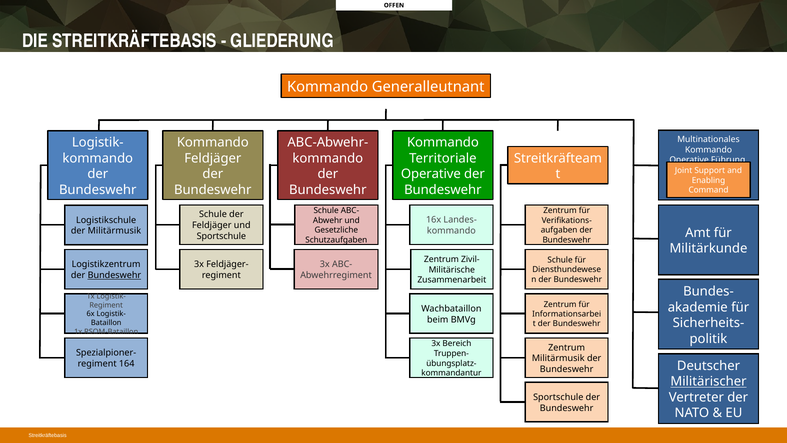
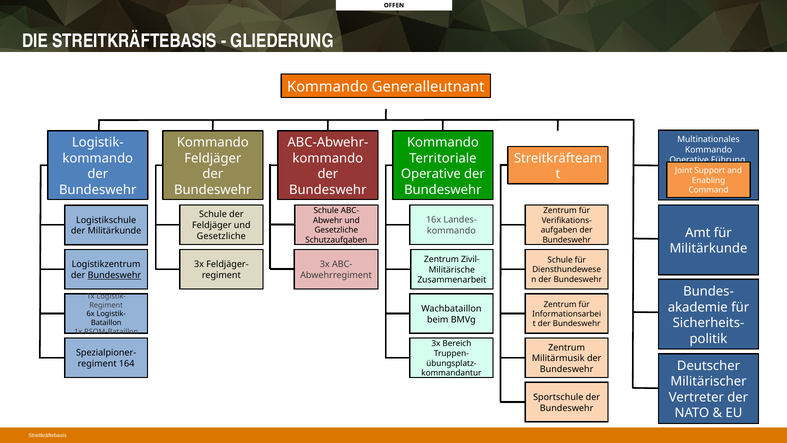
der Militärmusik: Militärmusik -> Militärkunde
Sportschule at (221, 236): Sportschule -> Gesetzliche
Militärischer underline: present -> none
